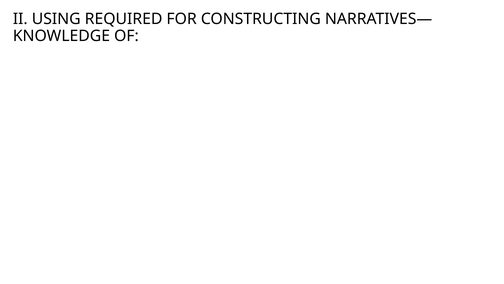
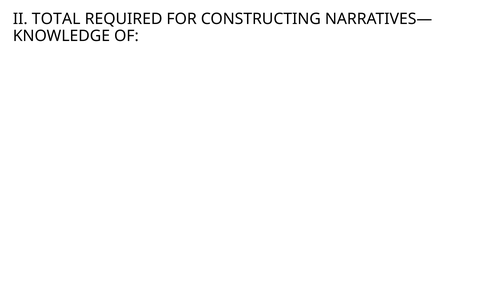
USING: USING -> TOTAL
